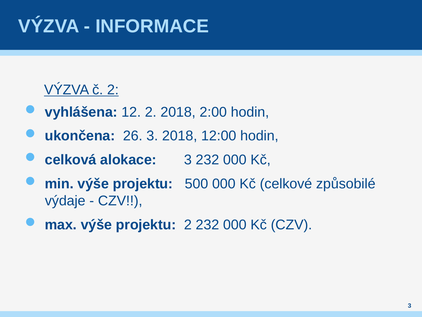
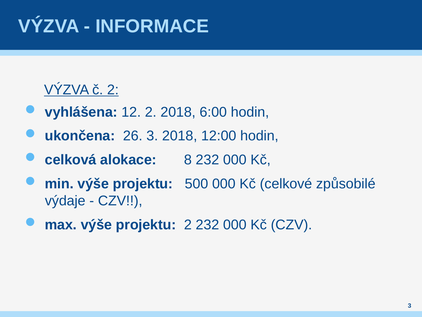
2:00: 2:00 -> 6:00
alokace 3: 3 -> 8
